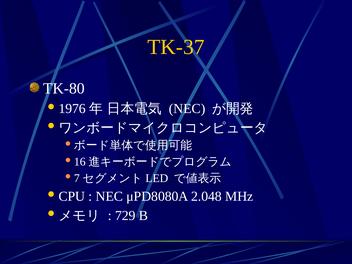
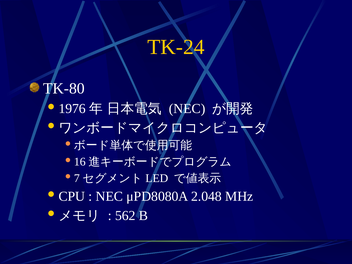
TK-37: TK-37 -> TK-24
729: 729 -> 562
